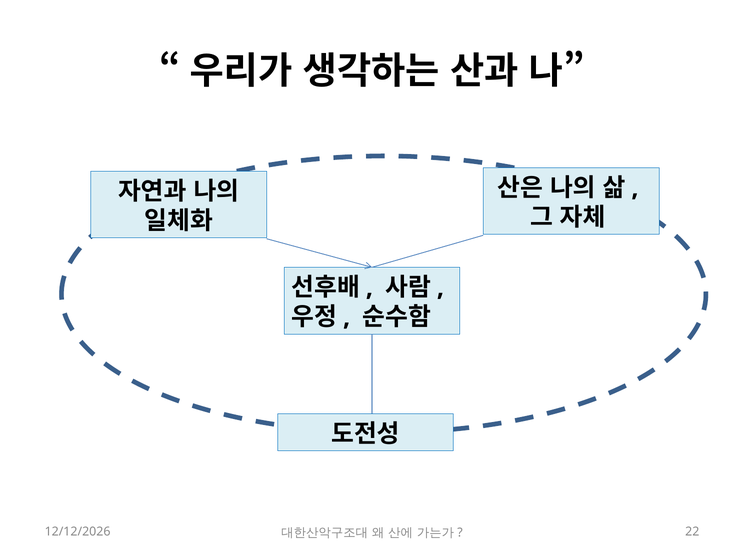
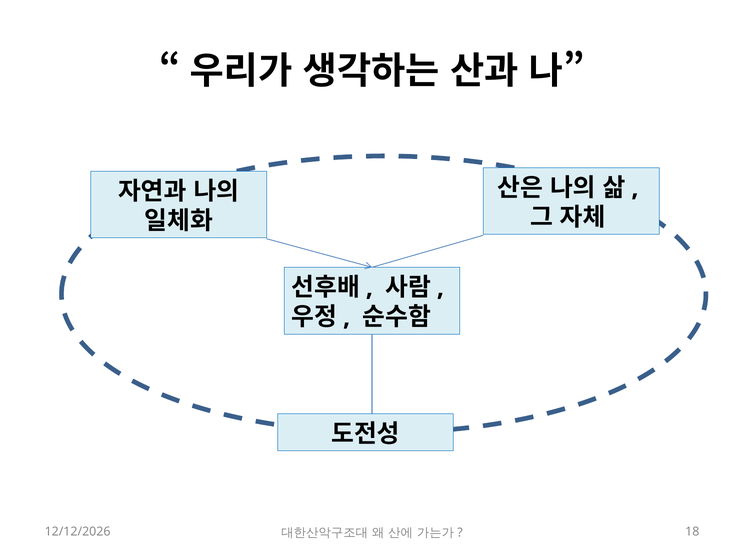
22: 22 -> 18
